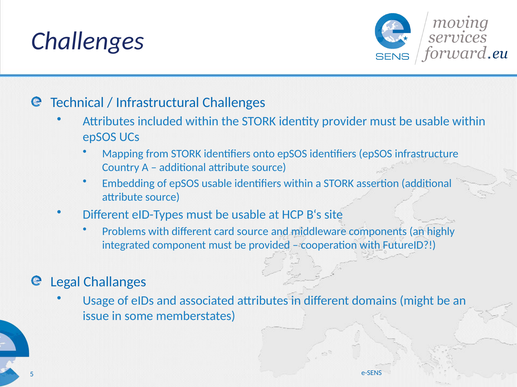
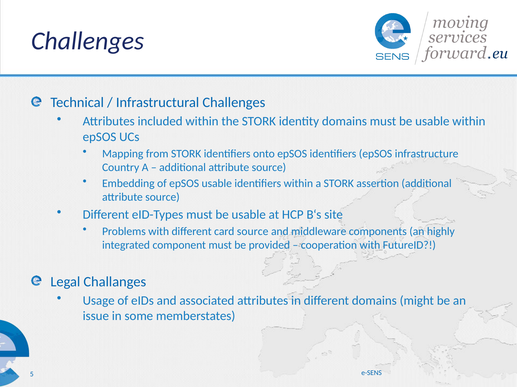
identity provider: provider -> domains
